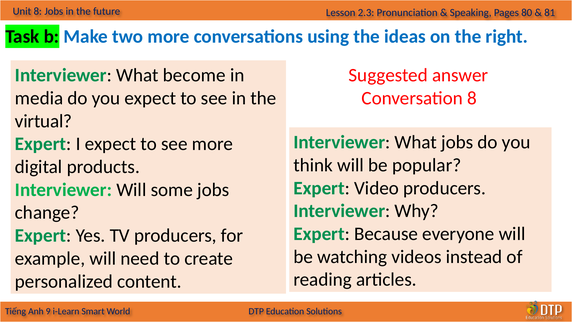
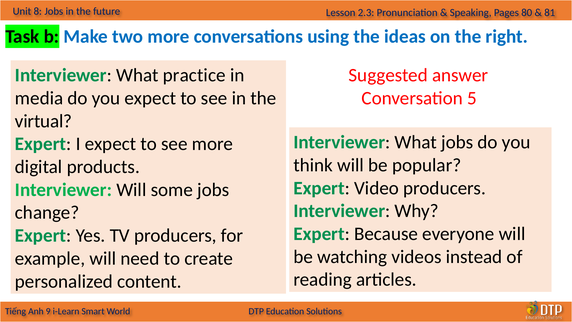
become: become -> practice
Conversation 8: 8 -> 5
